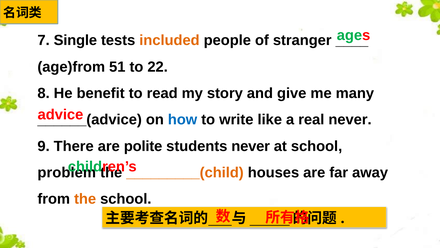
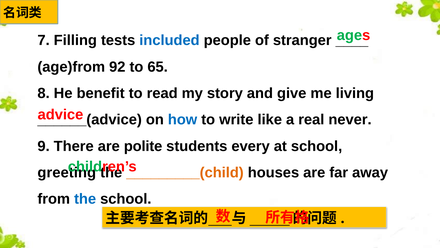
Single: Single -> Filling
included colour: orange -> blue
51: 51 -> 92
22: 22 -> 65
many: many -> living
students never: never -> every
problem: problem -> greeting
the at (85, 199) colour: orange -> blue
